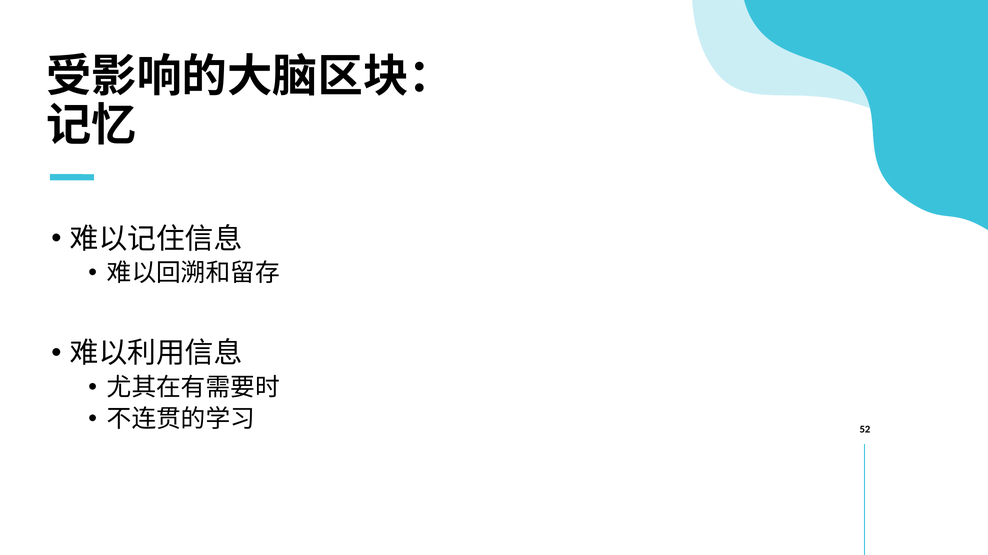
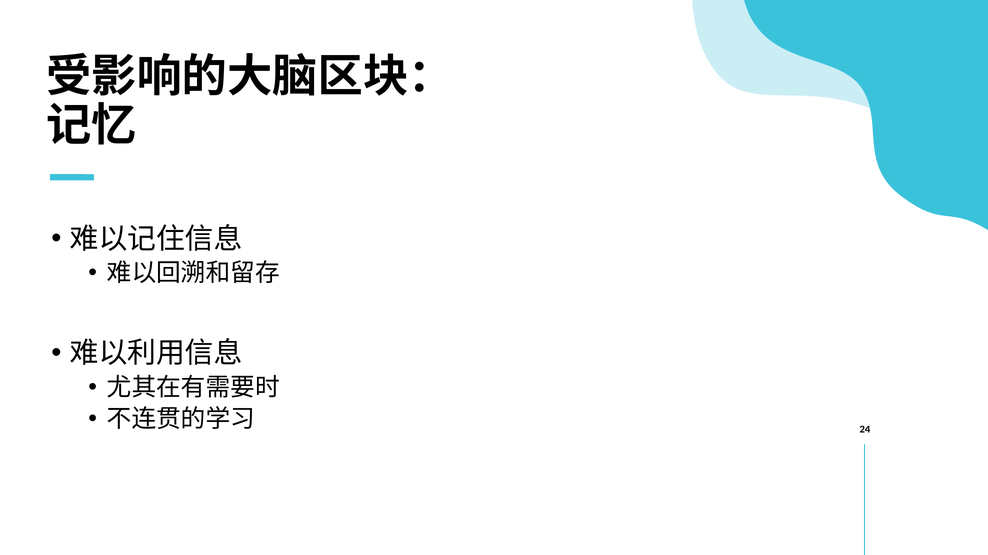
52: 52 -> 24
